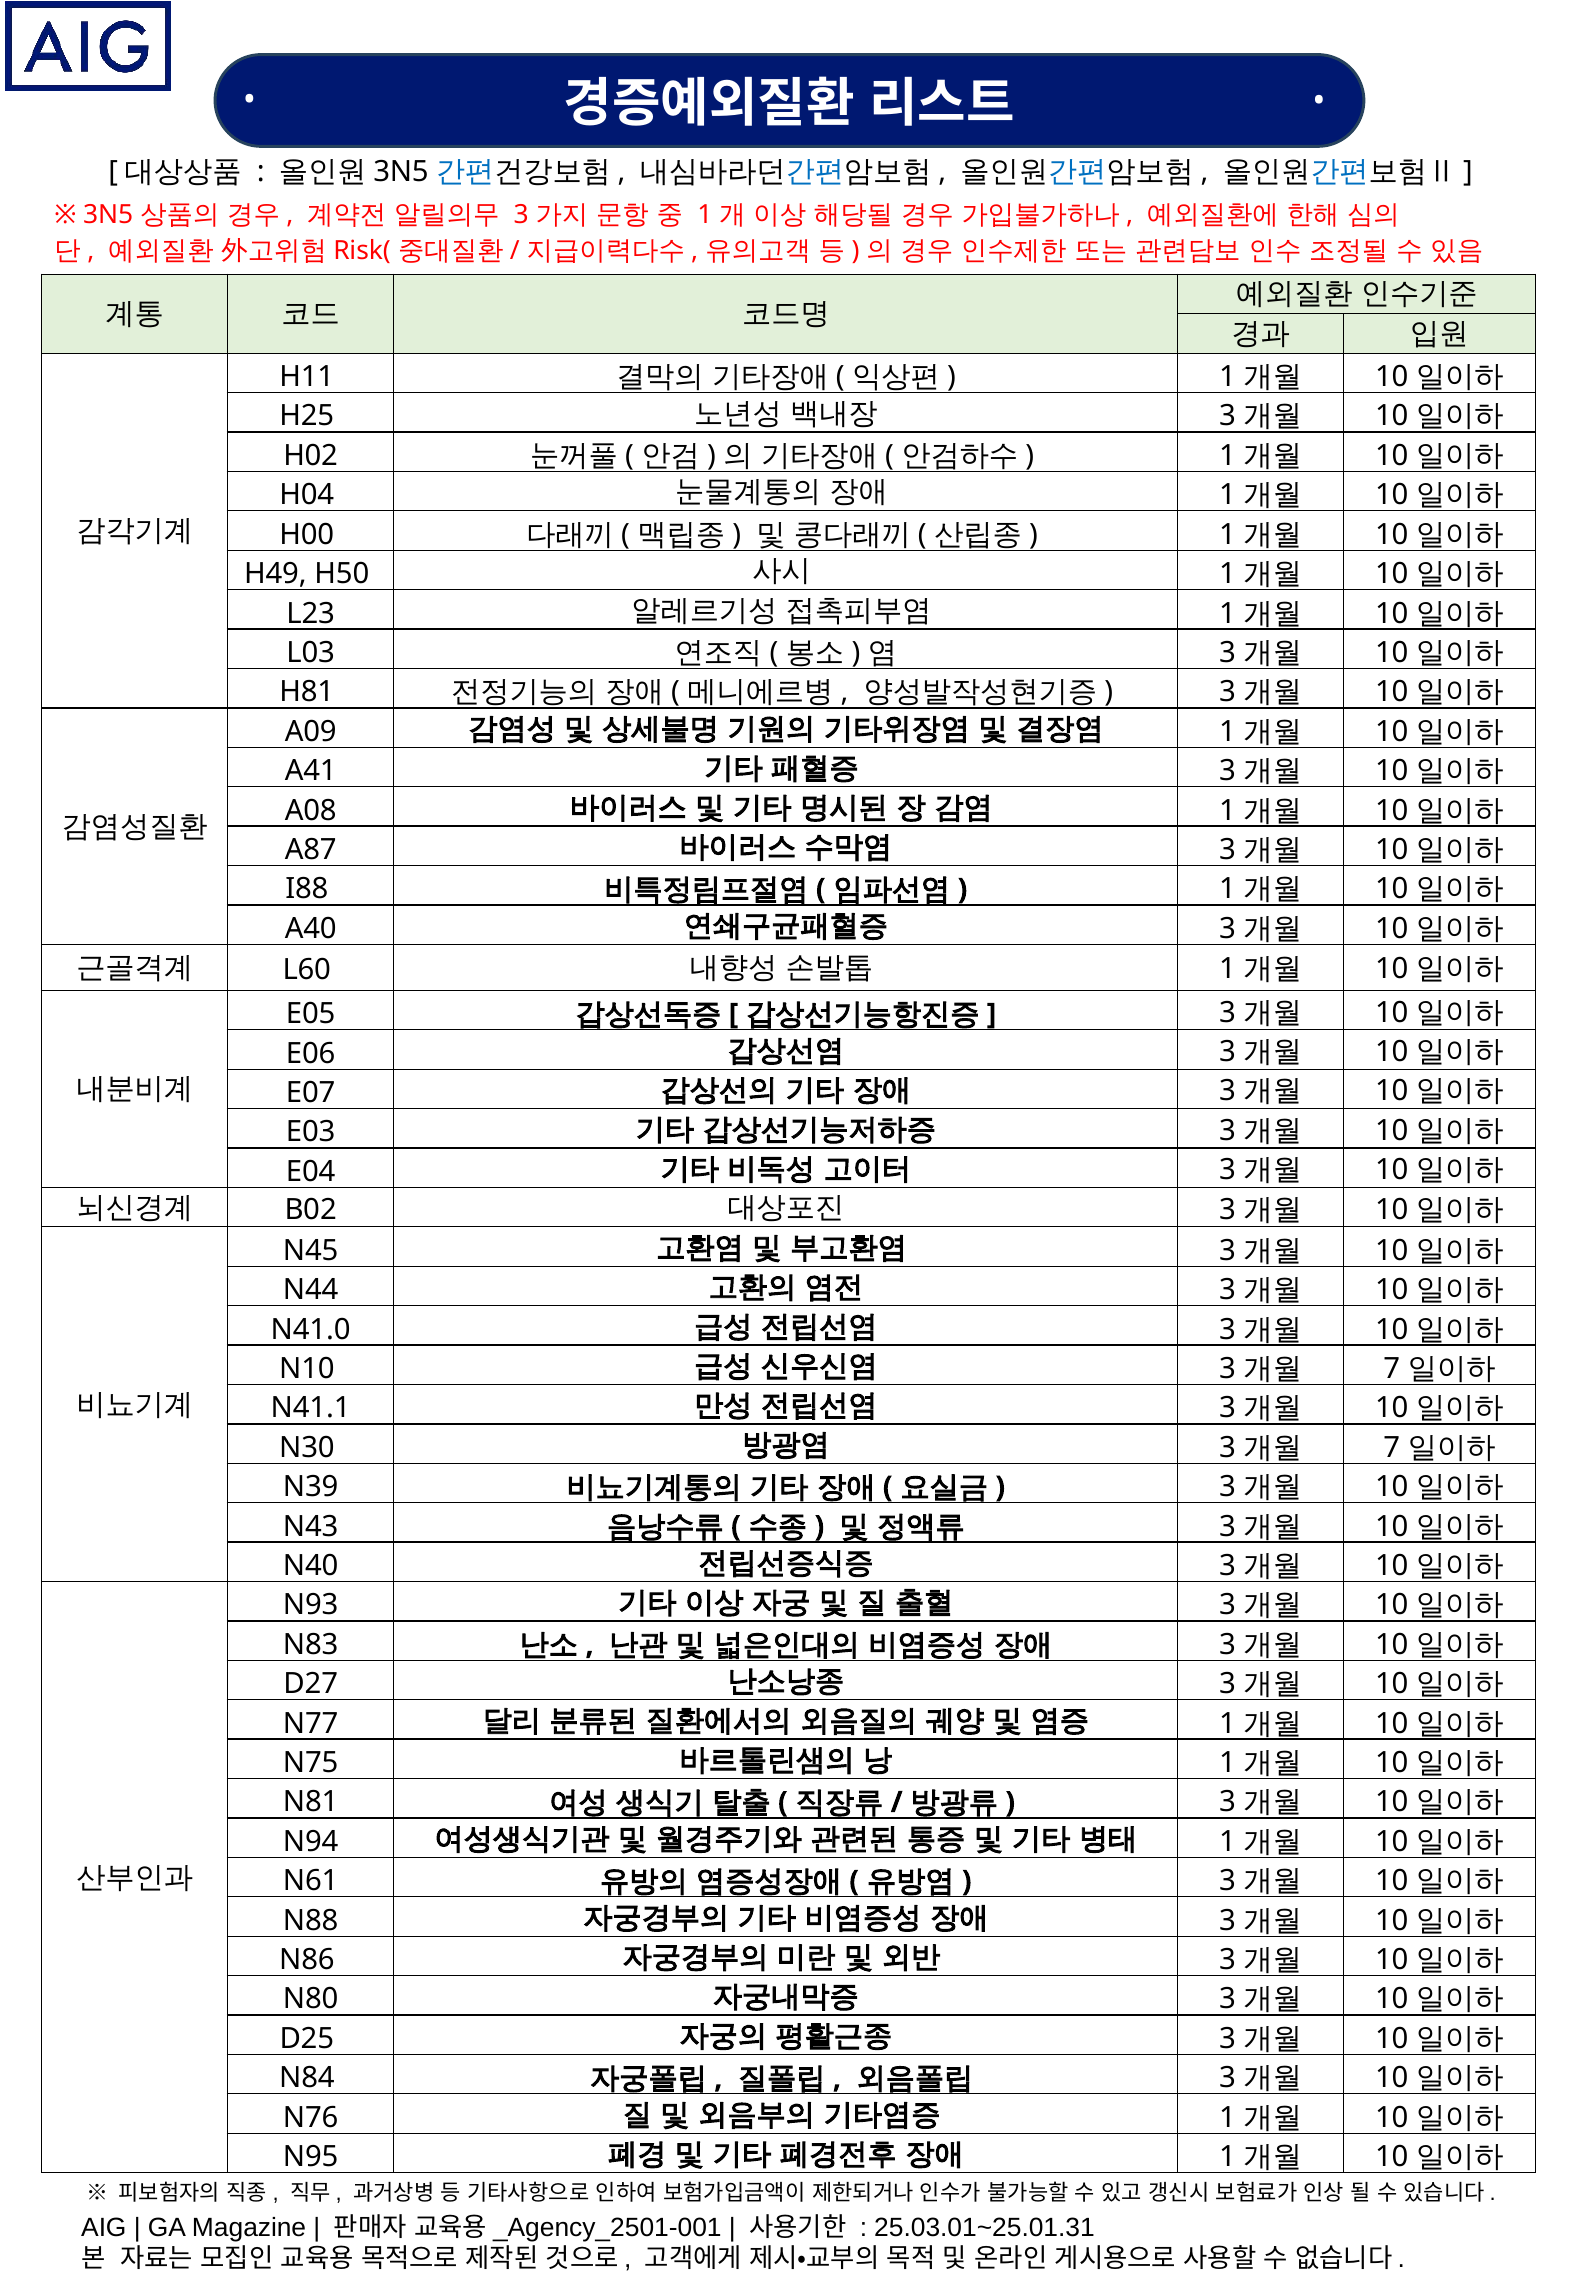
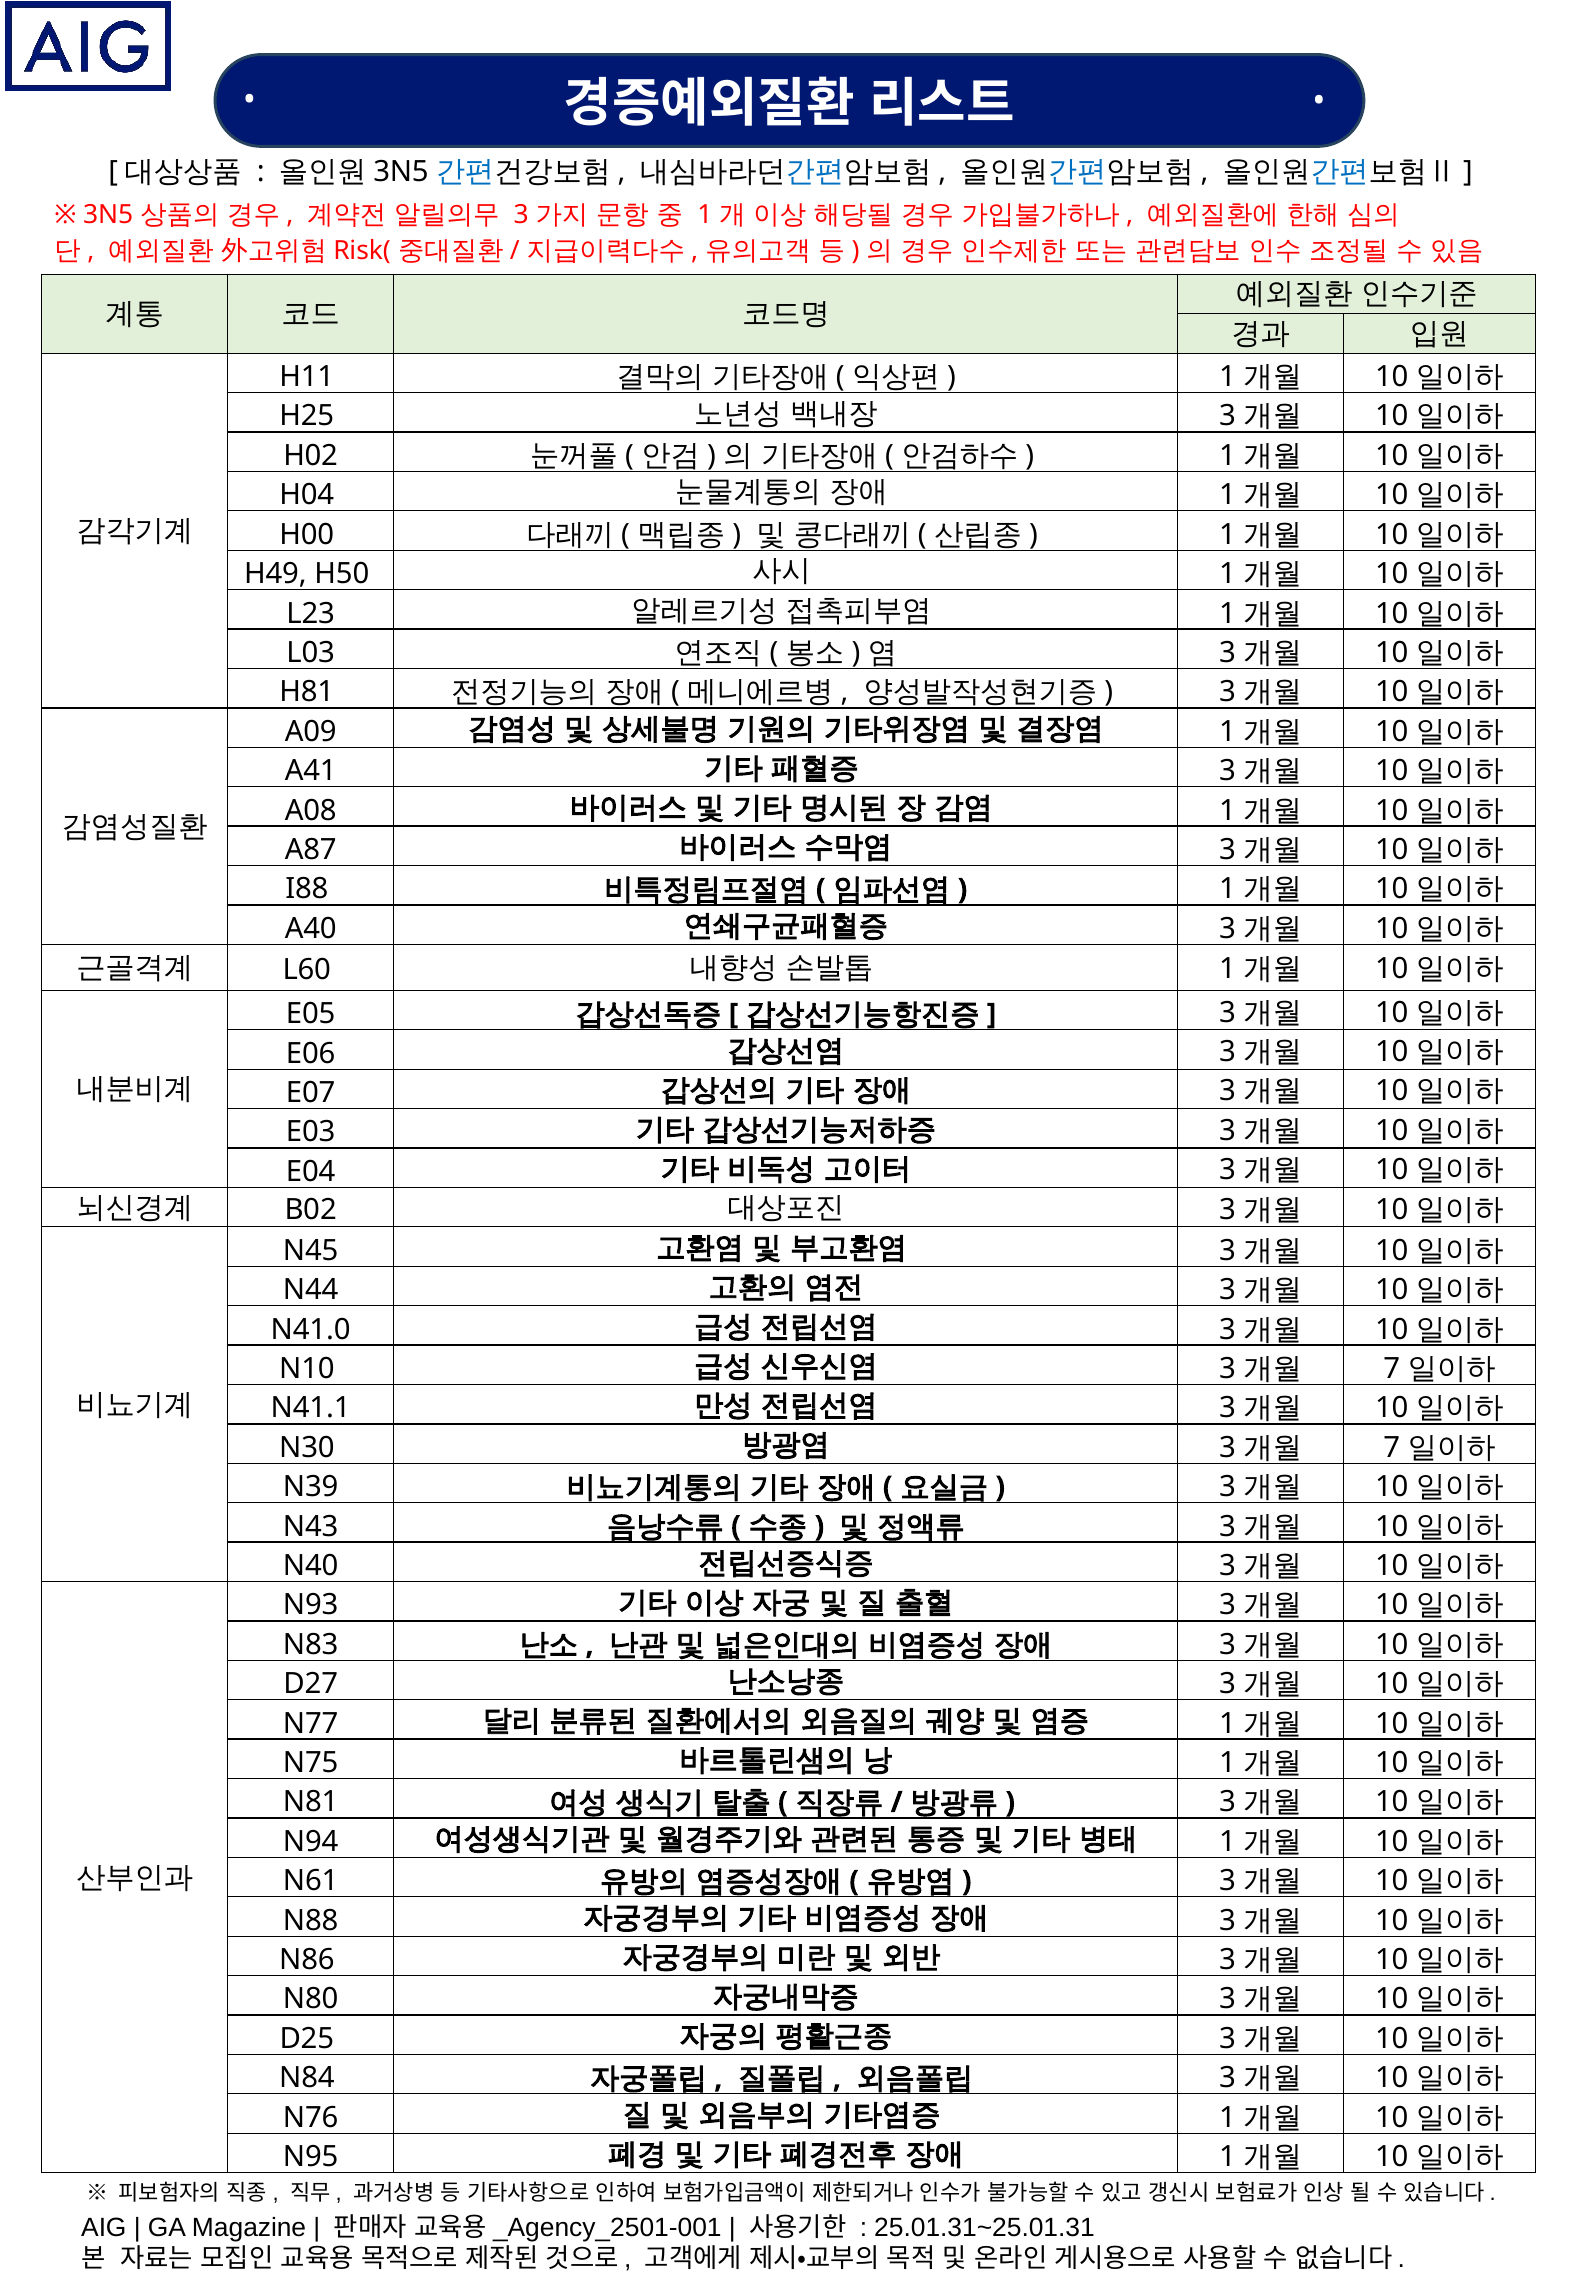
25.03.01~25.01.31: 25.03.01~25.01.31 -> 25.01.31~25.01.31
